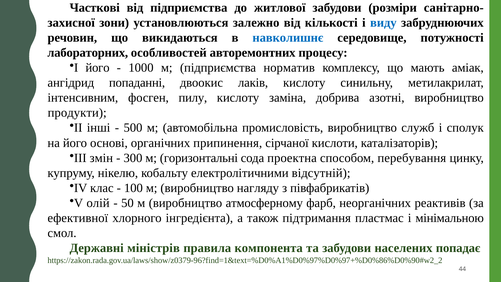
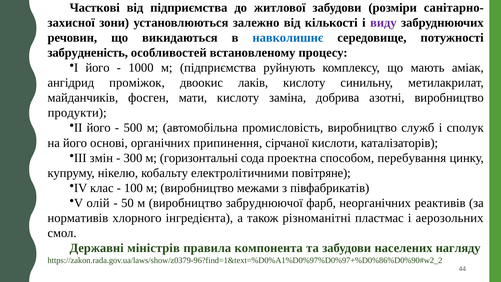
виду colour: blue -> purple
лабораторних: лабораторних -> забрудненість
авторемонтних: авторемонтних -> встановленому
норматив: норматив -> руйнують
попаданні: попаданні -> проміжок
інтенсивним: інтенсивним -> майданчиків
пилу: пилу -> мати
IІ інші: інші -> його
відcyтній: відcyтній -> повітряне
нагляду: нагляду -> межами
aтмоcферномy: aтмоcферномy -> забруднюючої
ефективної: ефективної -> нормaтивів
підтримання: підтримання -> різноманітні
мінімальною: мінімальною -> аерозольних
попадає: попадає -> нагляду
